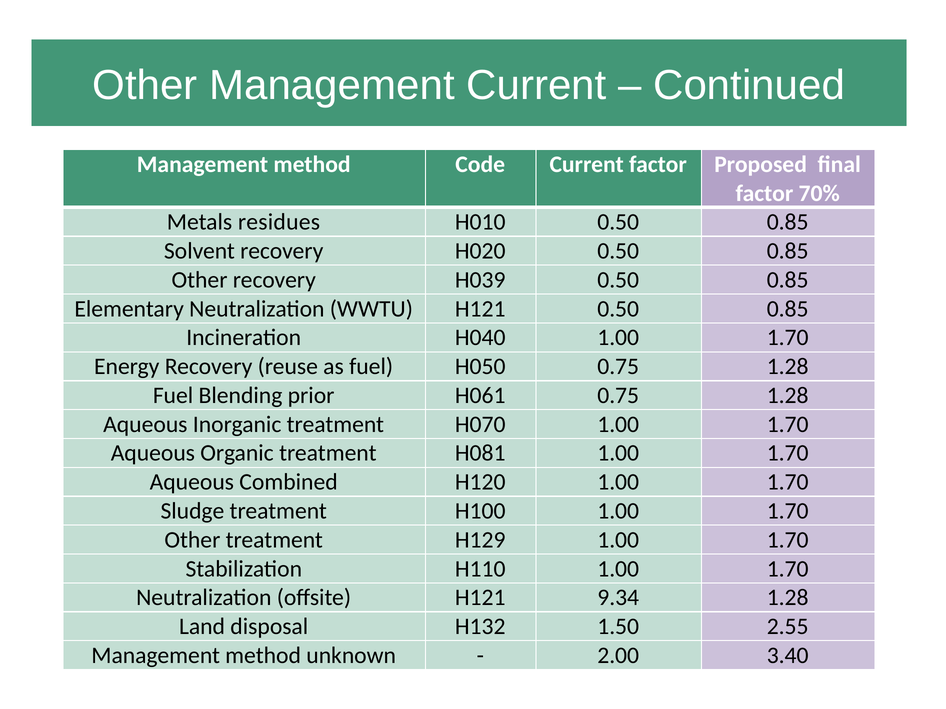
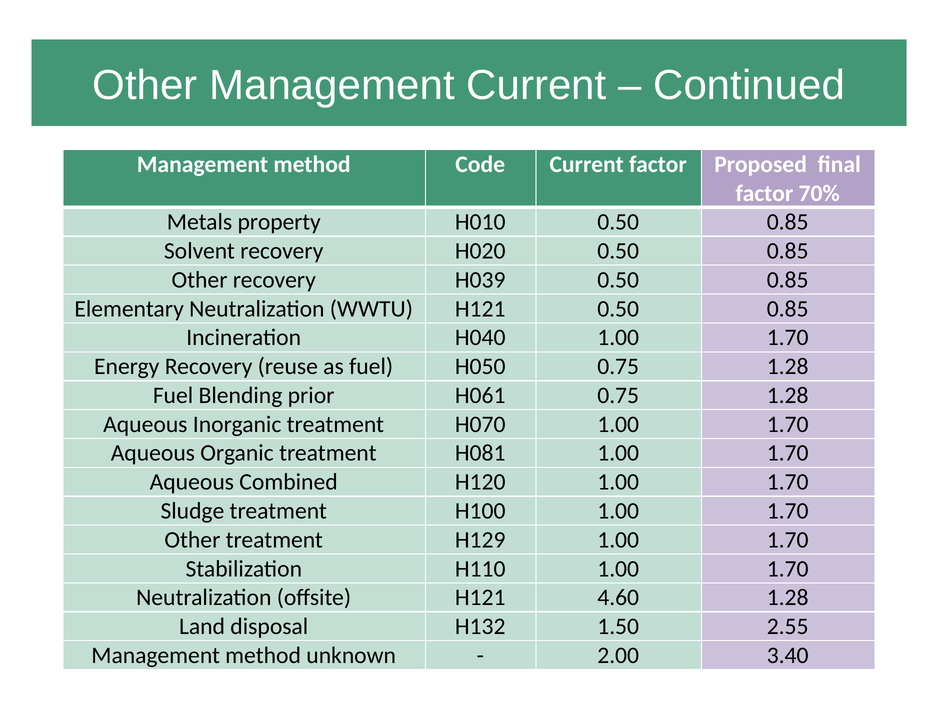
residues: residues -> property
9.34: 9.34 -> 4.60
